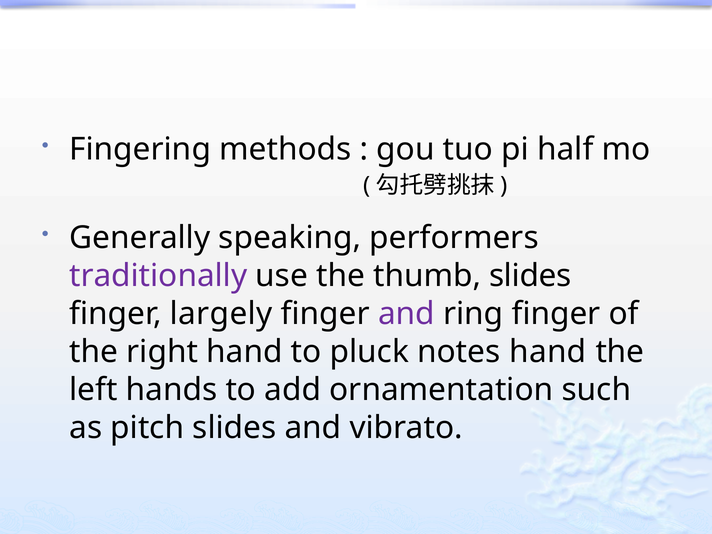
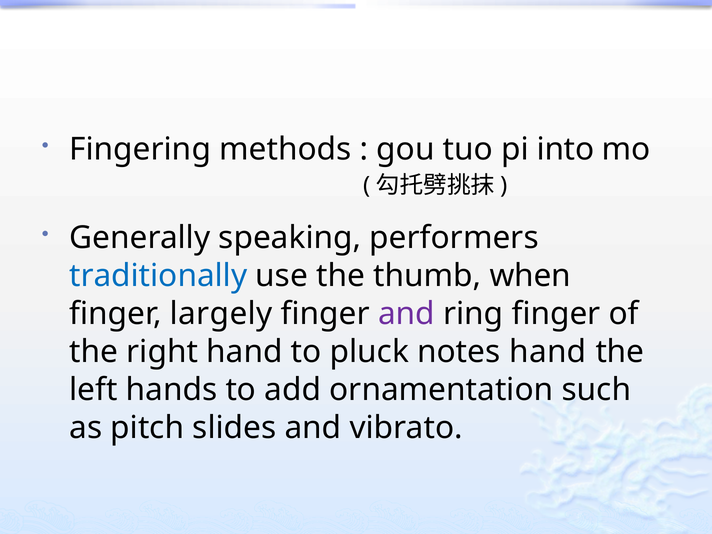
half: half -> into
traditionally colour: purple -> blue
thumb slides: slides -> when
